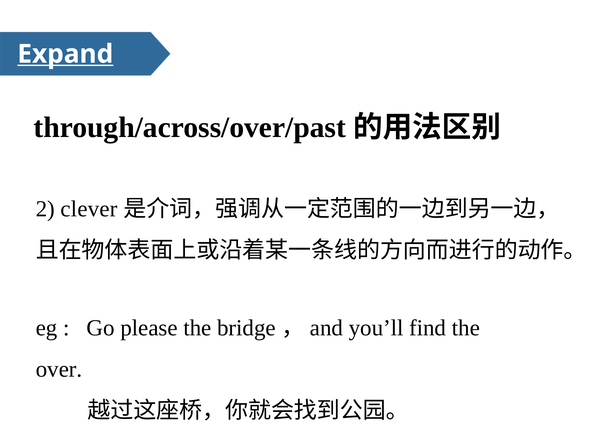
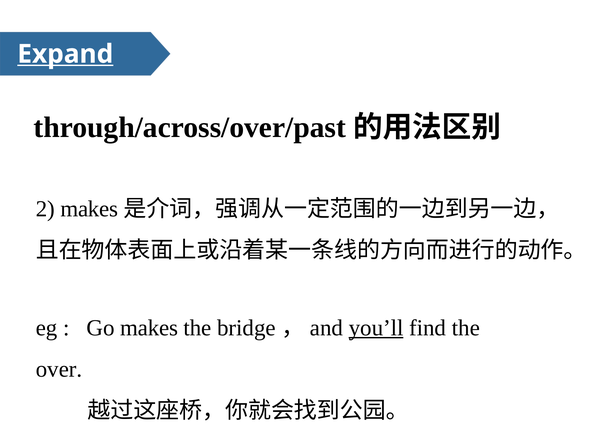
2 clever: clever -> makes
Go please: please -> makes
you’ll underline: none -> present
